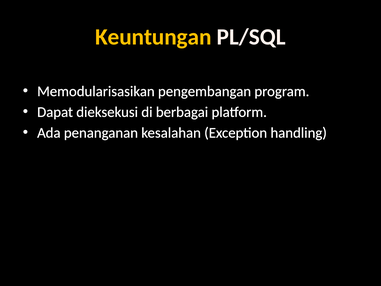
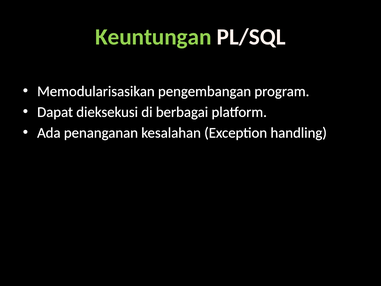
Keuntungan colour: yellow -> light green
